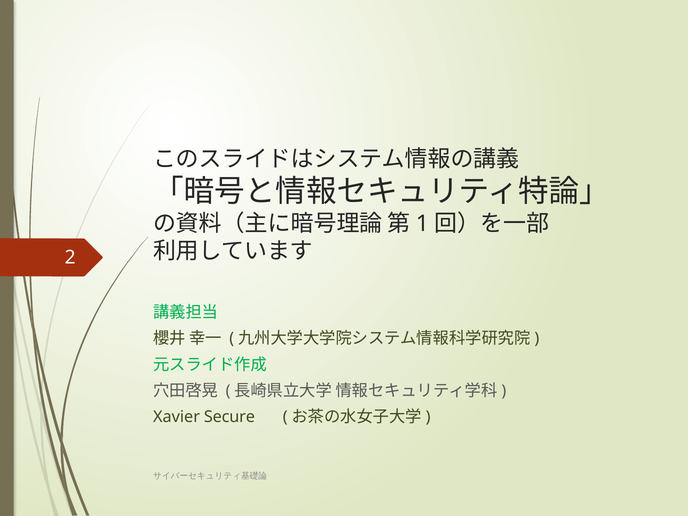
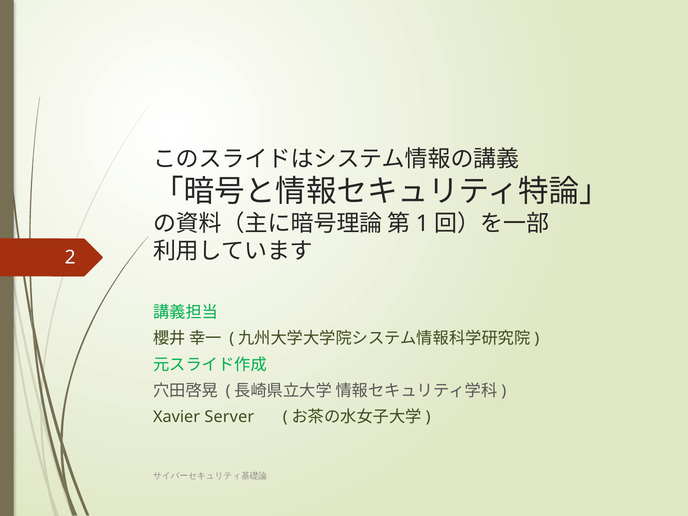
Secure: Secure -> Server
